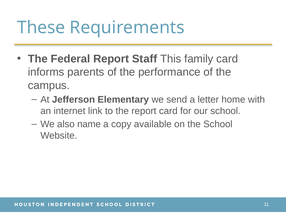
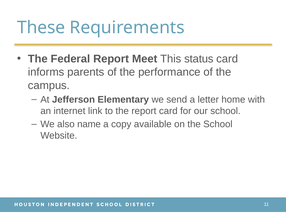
Staff: Staff -> Meet
family: family -> status
